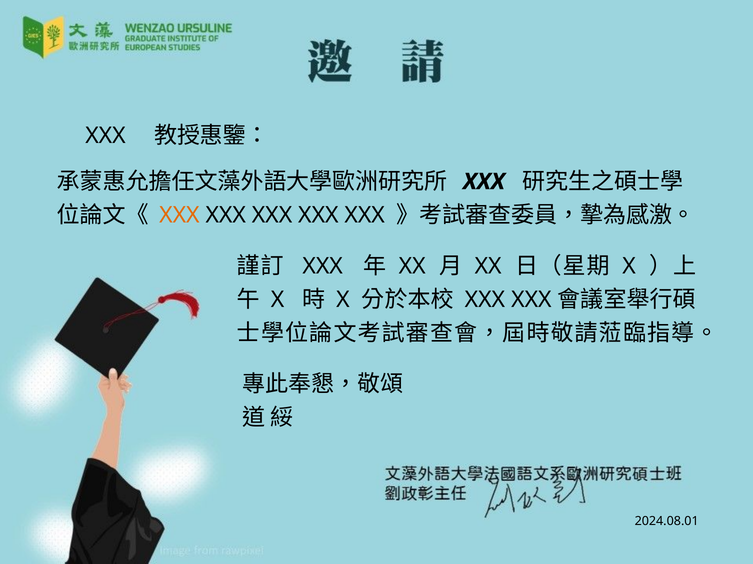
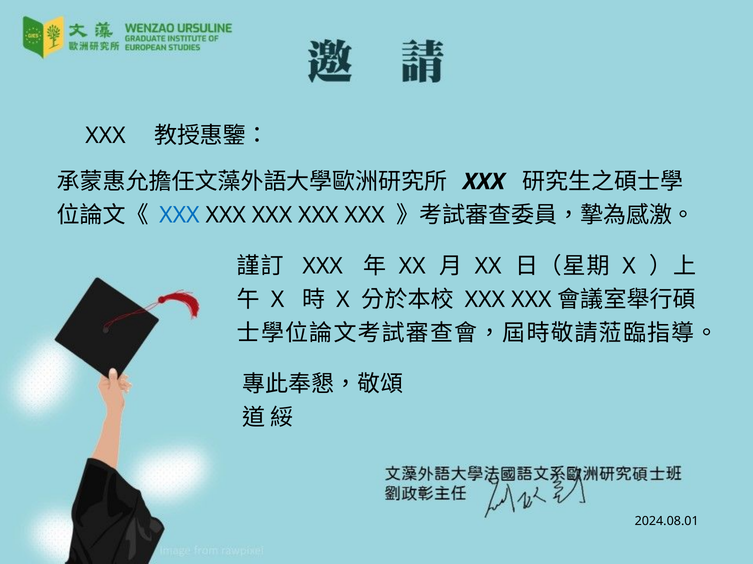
XXX at (179, 215) colour: orange -> blue
